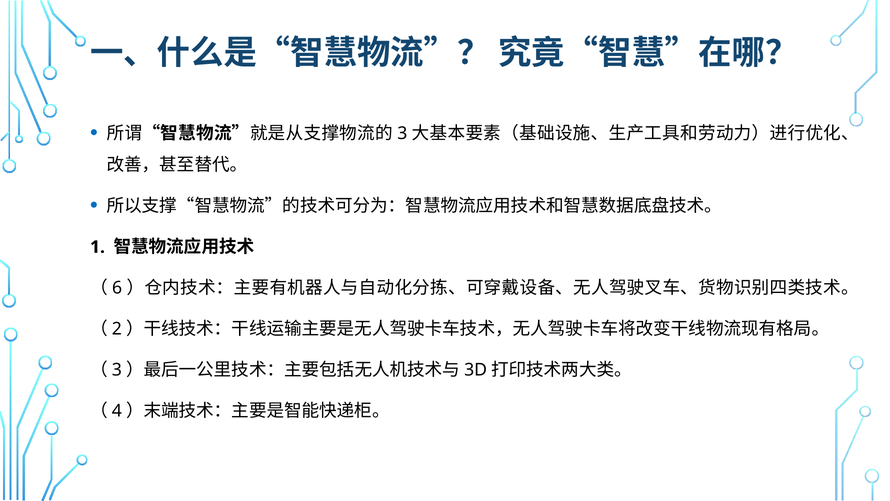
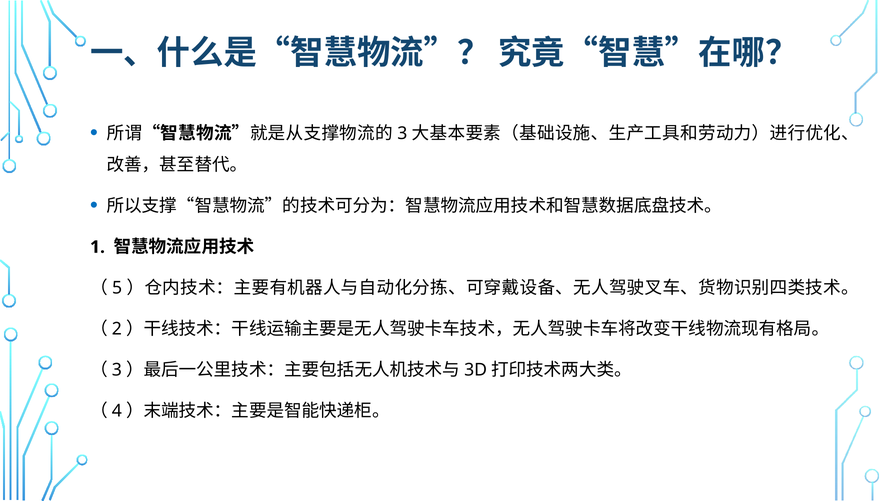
6: 6 -> 5
